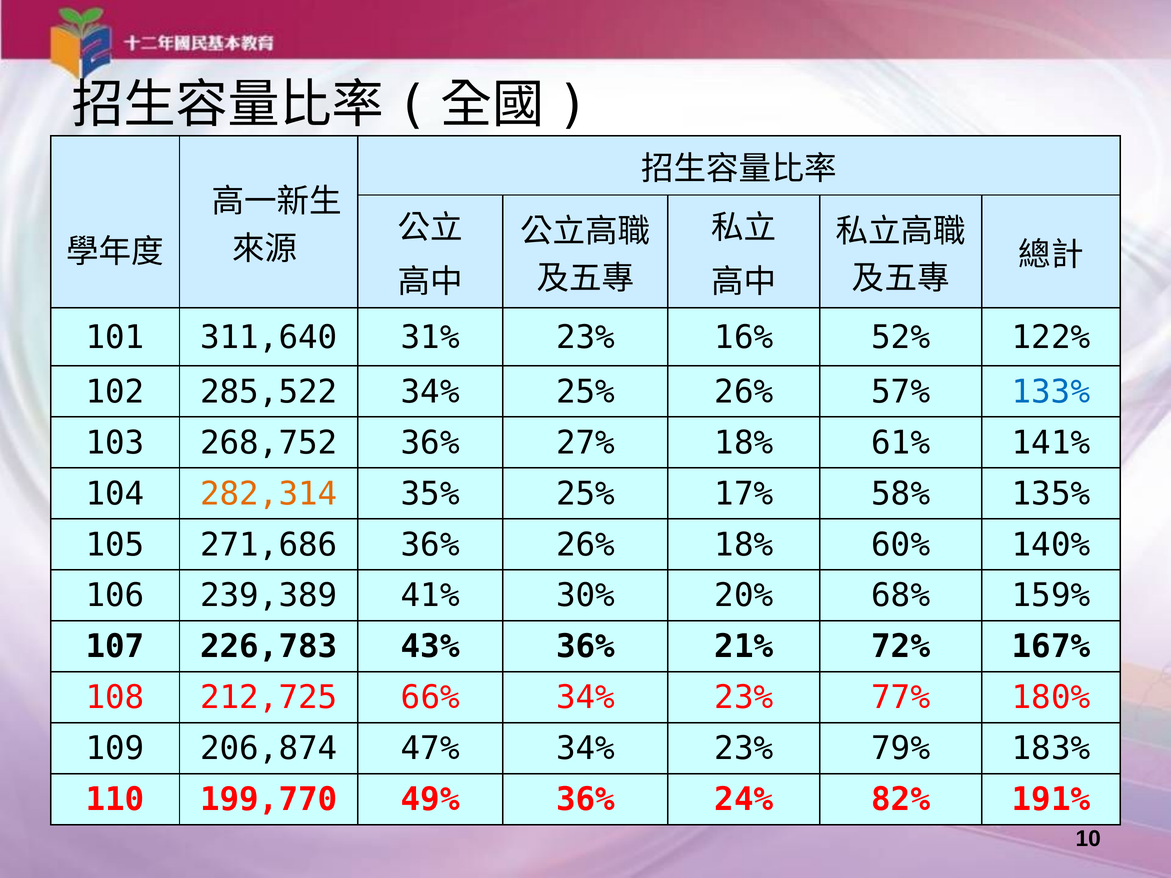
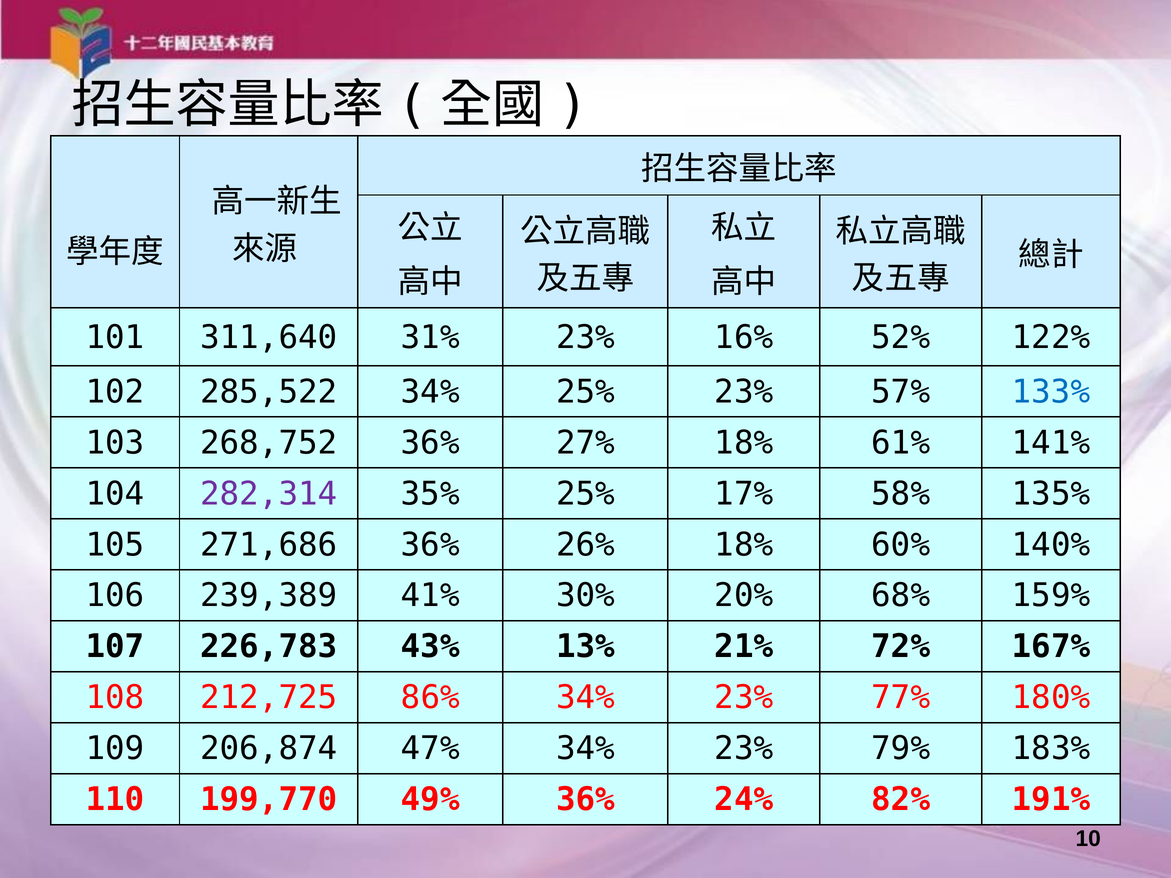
25% 26%: 26% -> 23%
282,314 colour: orange -> purple
43% 36%: 36% -> 13%
66%: 66% -> 86%
